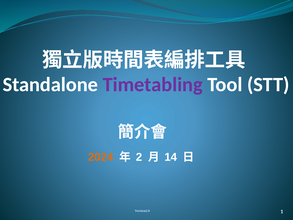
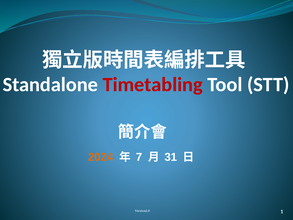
Timetabling colour: purple -> red
2: 2 -> 7
14: 14 -> 31
